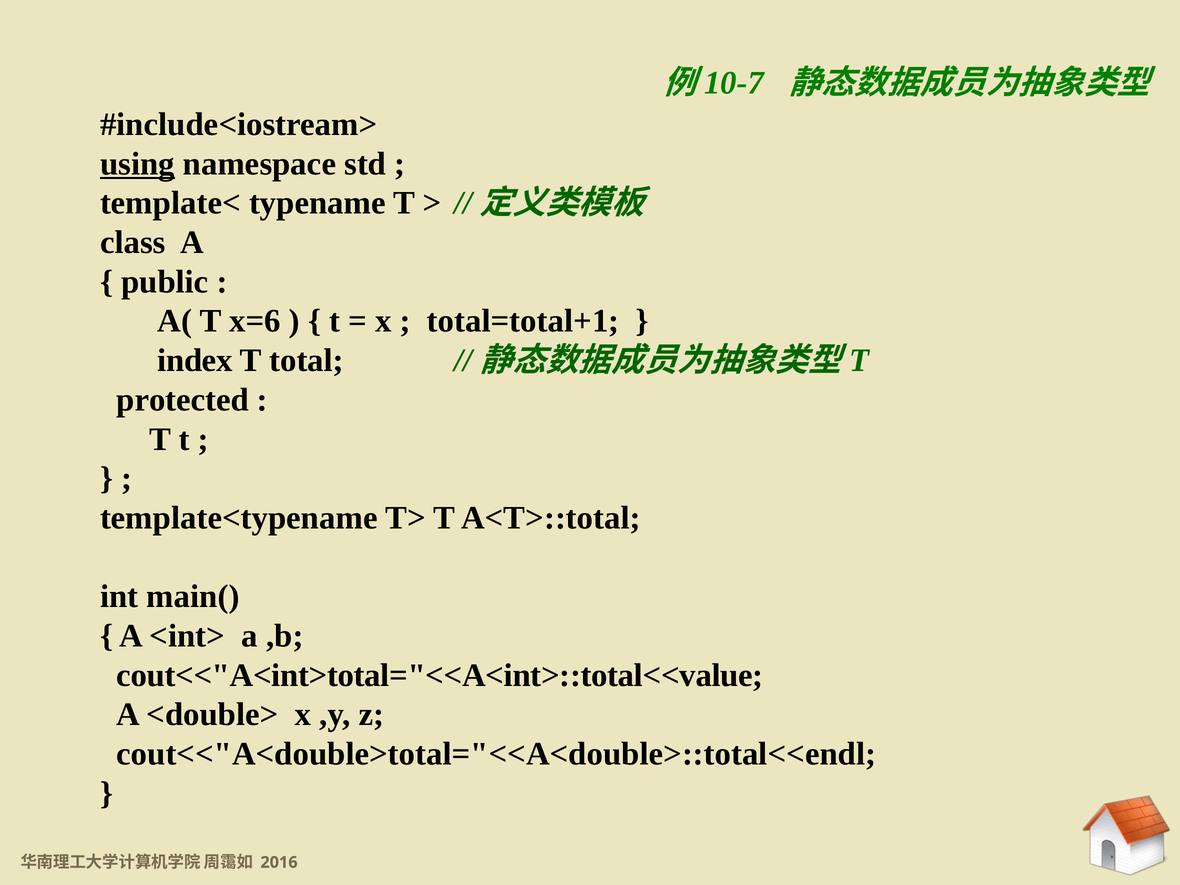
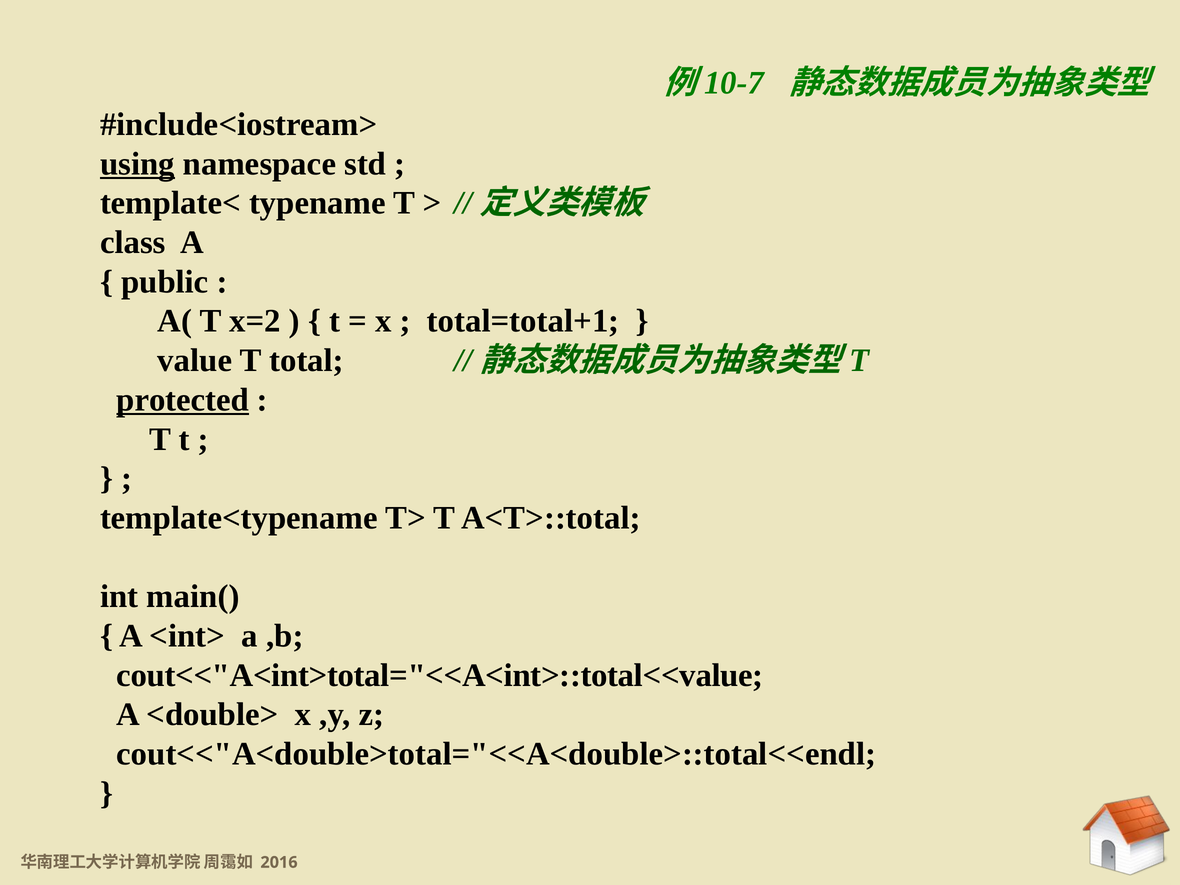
x=6: x=6 -> x=2
index: index -> value
protected underline: none -> present
